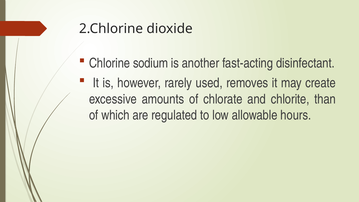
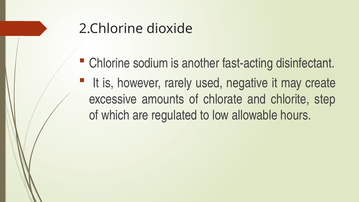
removes: removes -> negative
than: than -> step
